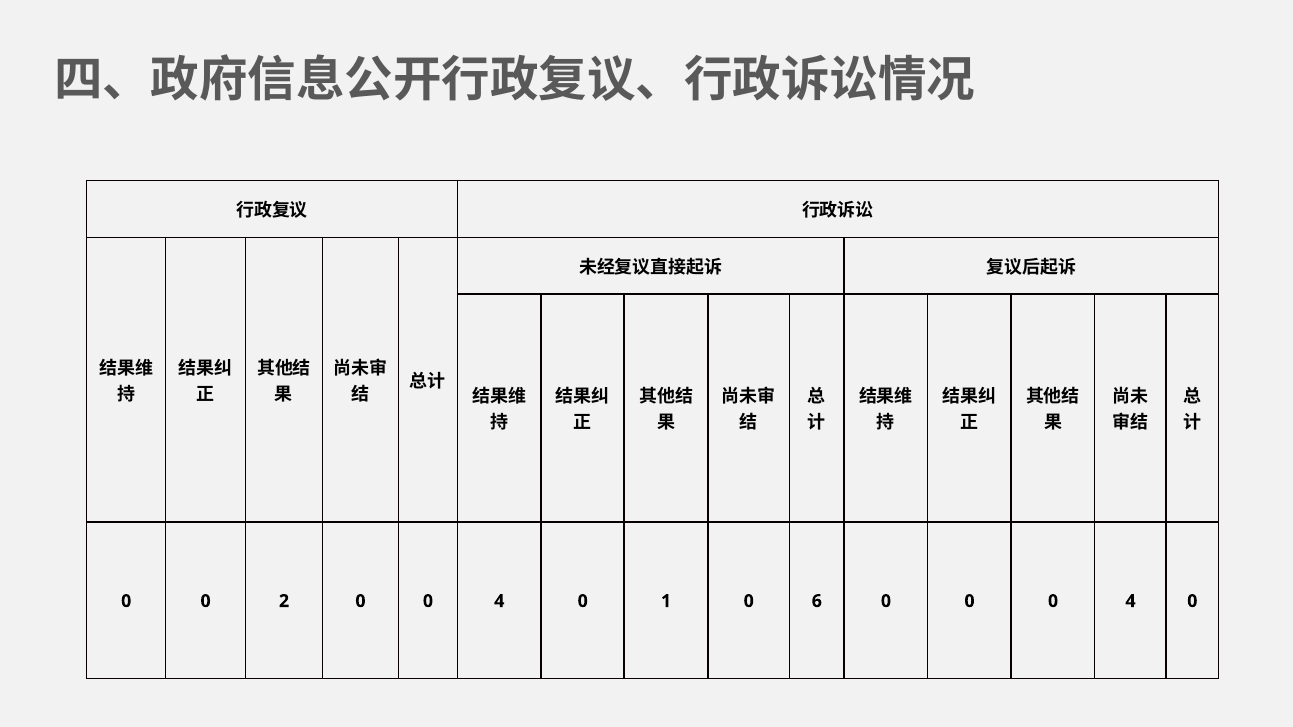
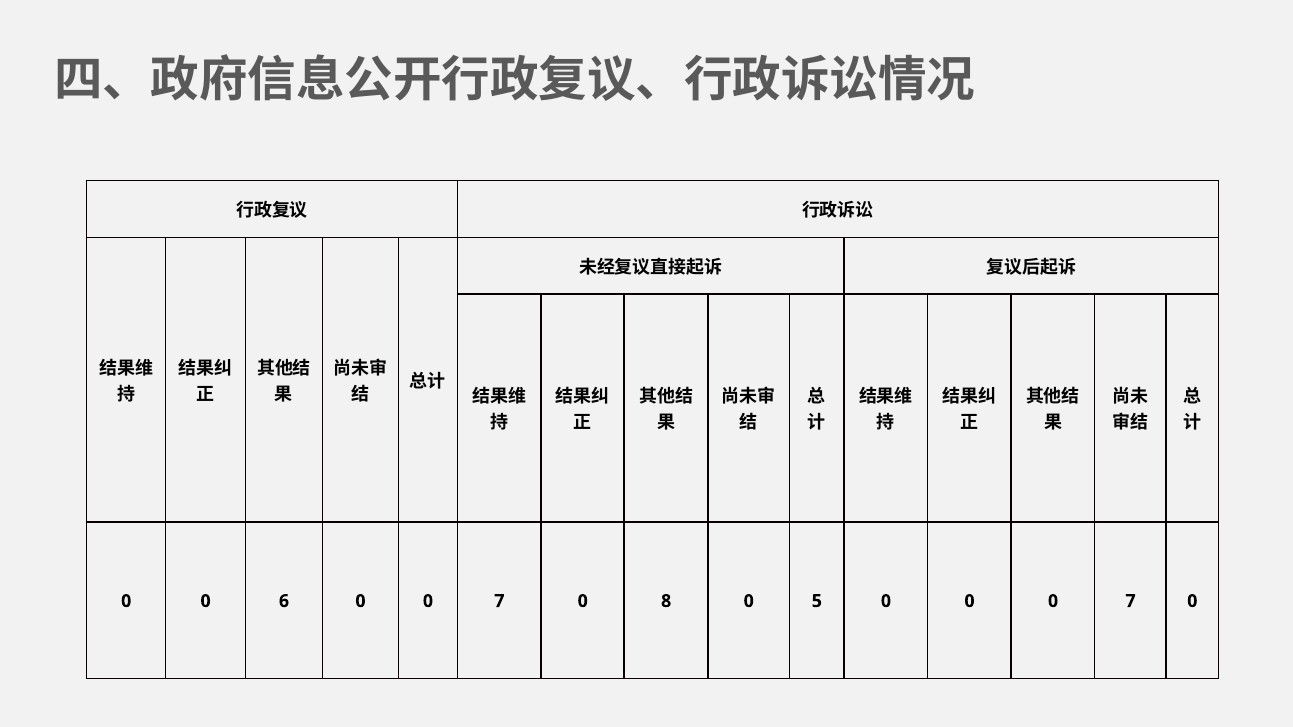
2: 2 -> 6
4 at (499, 601): 4 -> 7
1: 1 -> 8
6: 6 -> 5
0 0 0 4: 4 -> 7
